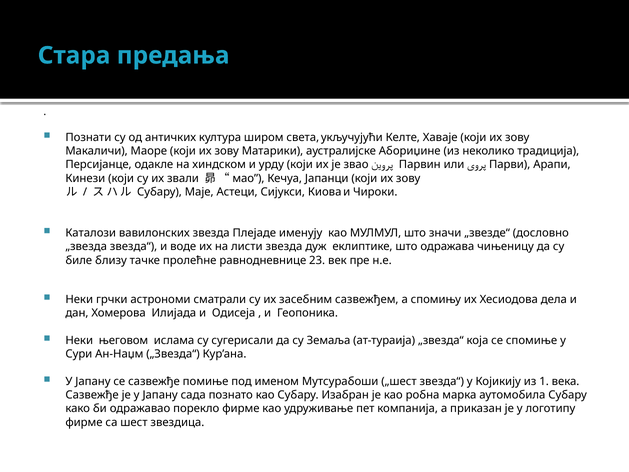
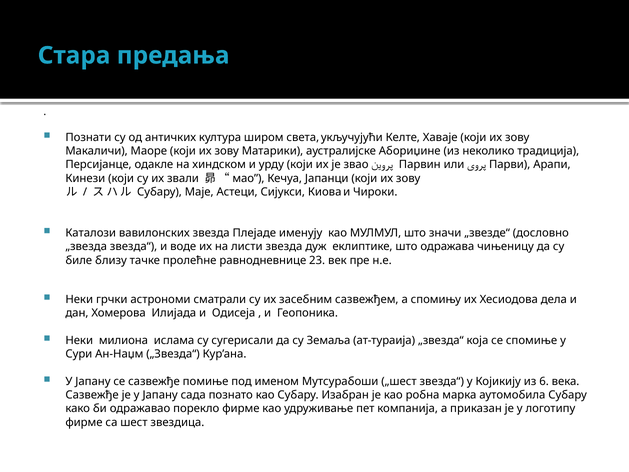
његовом: његовом -> милиона
1: 1 -> 6
